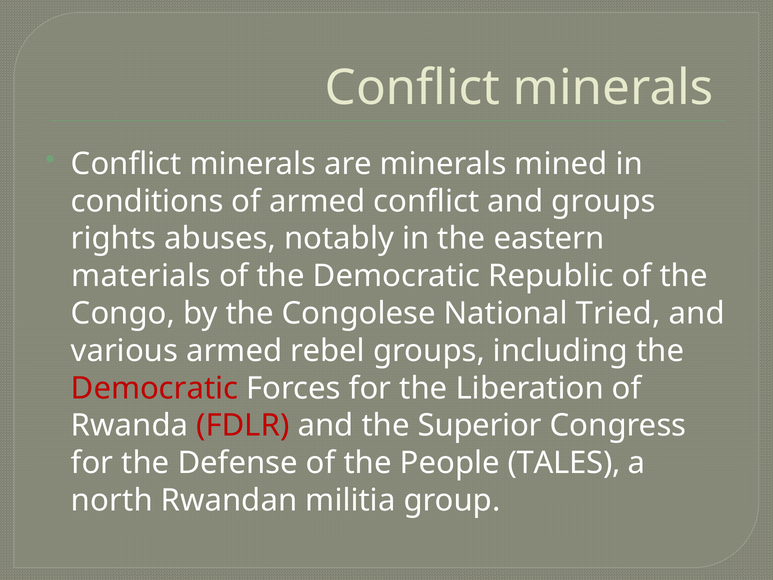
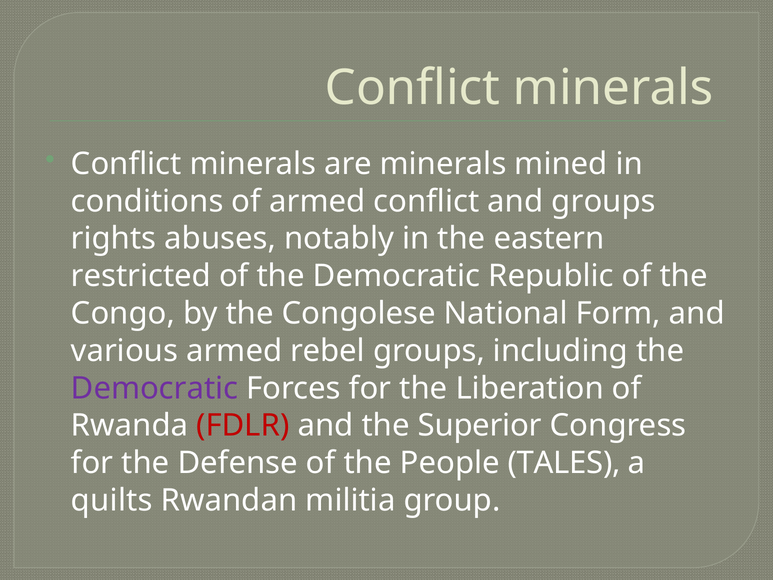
materials: materials -> restricted
Tried: Tried -> Form
Democratic at (155, 388) colour: red -> purple
north: north -> quilts
